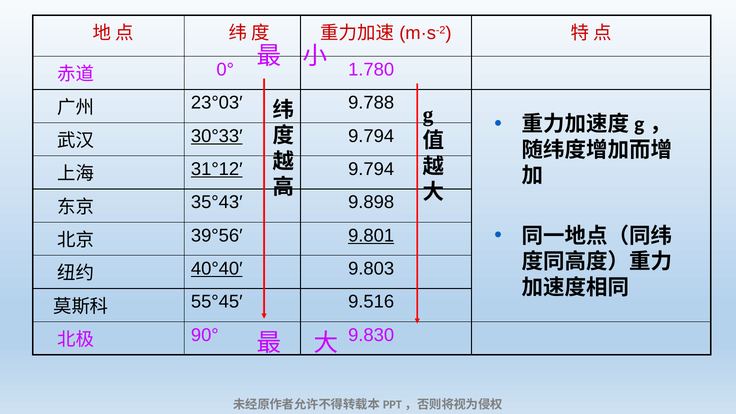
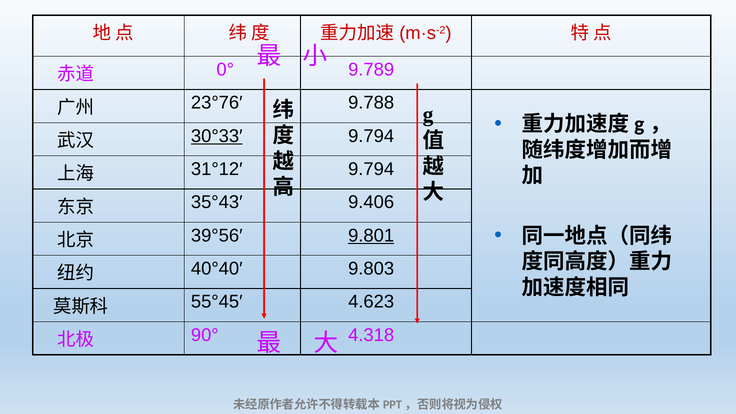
1.780: 1.780 -> 9.789
23°03′: 23°03′ -> 23°76′
31°12′ underline: present -> none
9.898: 9.898 -> 9.406
40°40′ underline: present -> none
9.516: 9.516 -> 4.623
9.830: 9.830 -> 4.318
